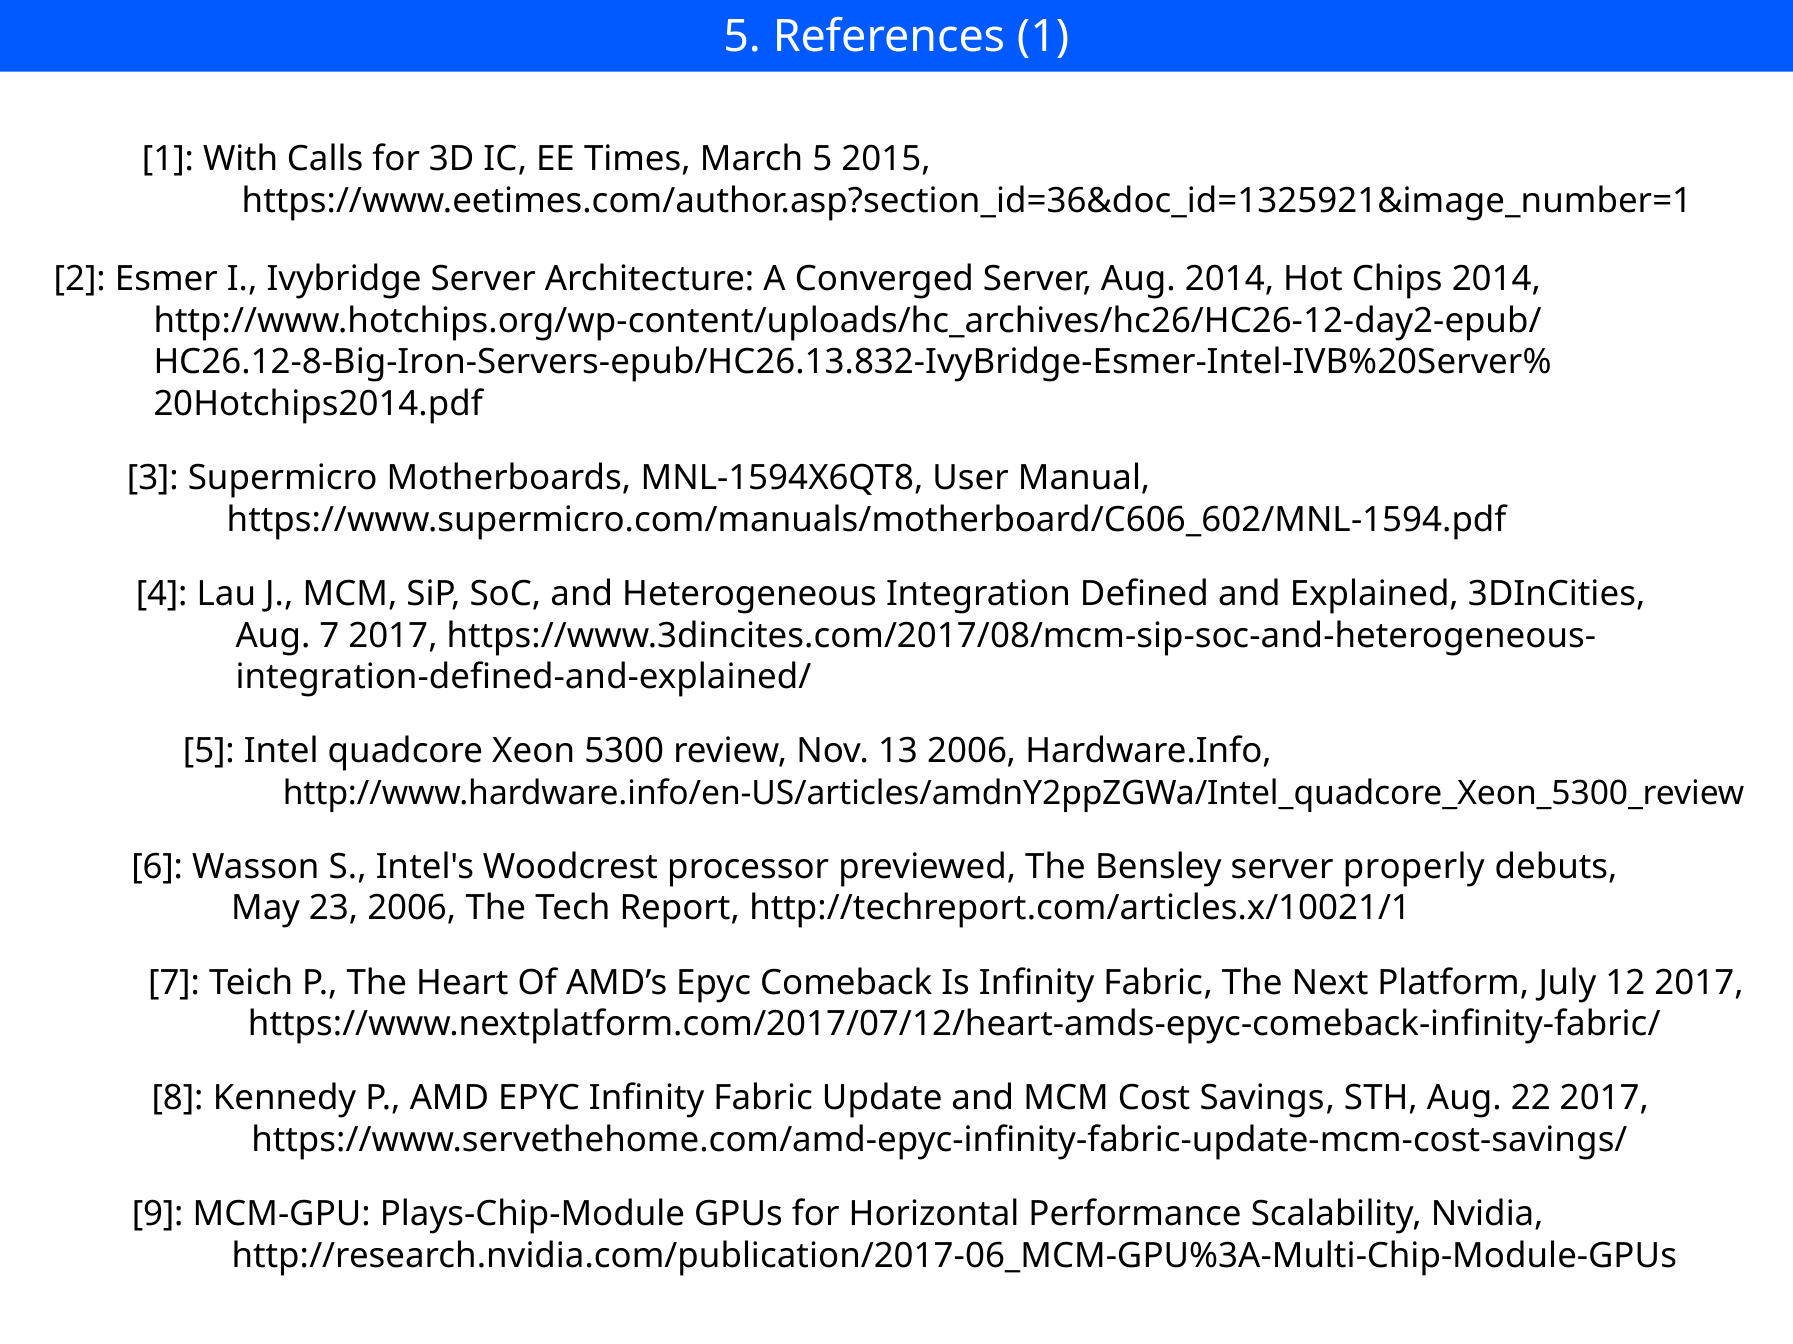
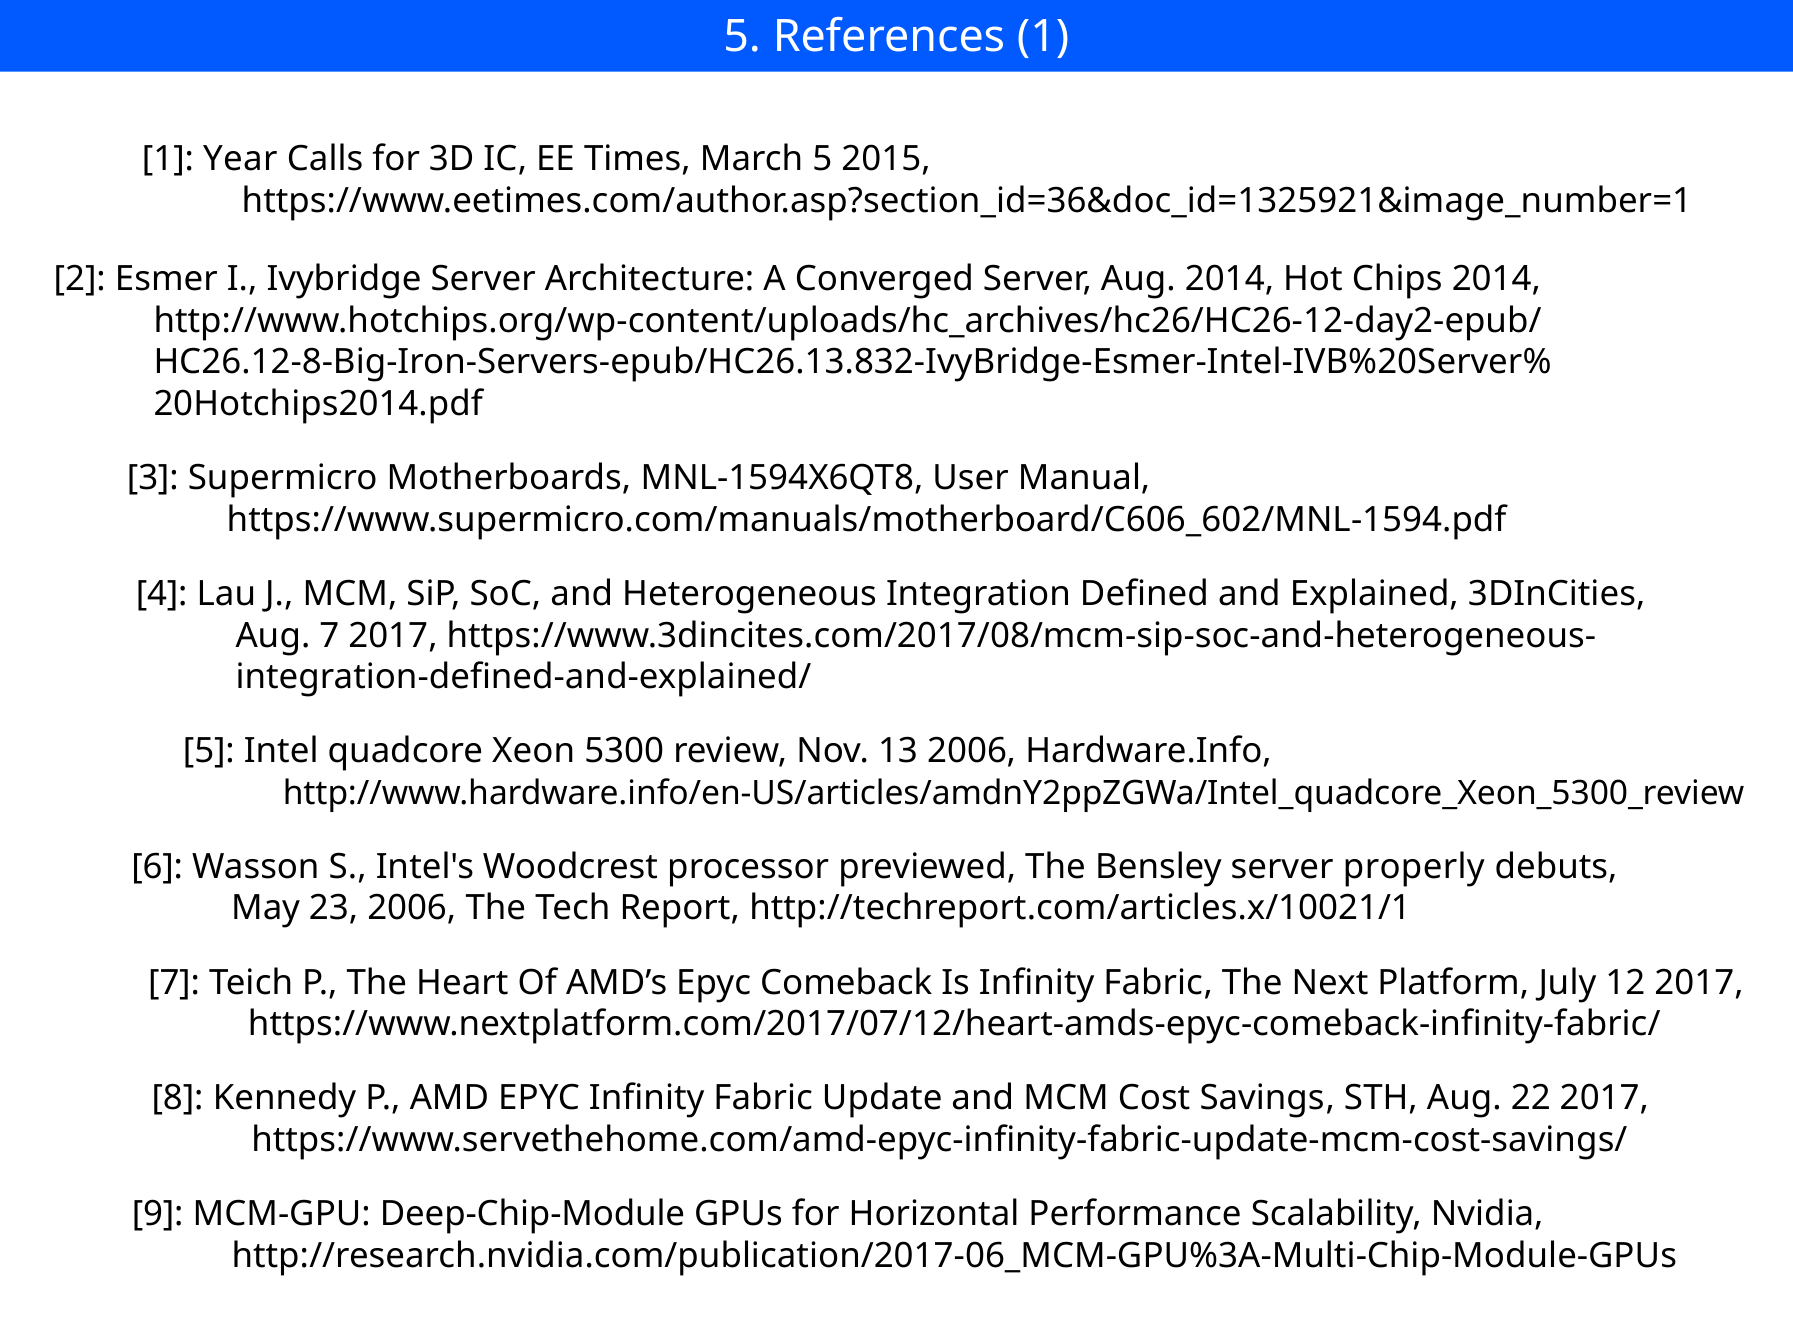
With: With -> Year
Plays-Chip-Module: Plays-Chip-Module -> Deep-Chip-Module
